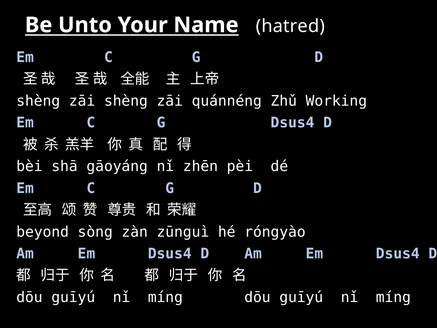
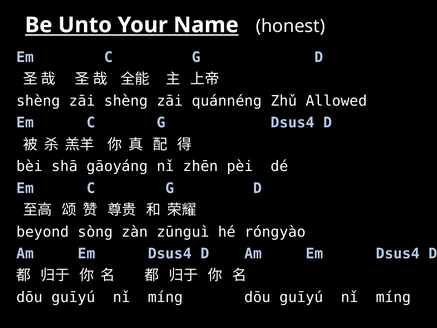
hatred: hatred -> honest
Working: Working -> Allowed
